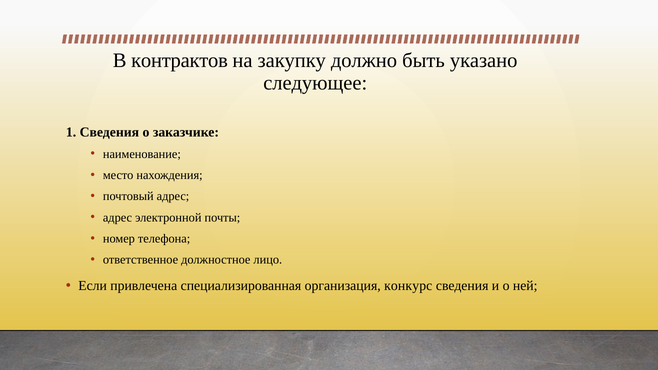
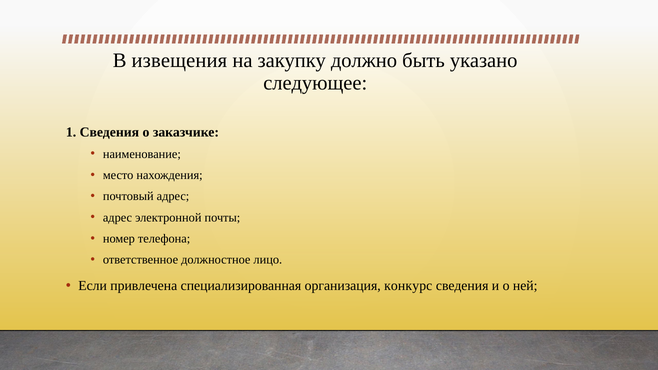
контрактов: контрактов -> извещения
